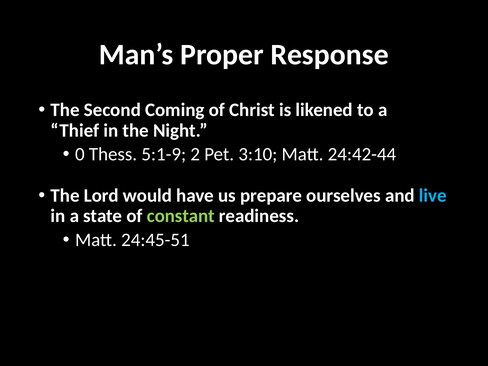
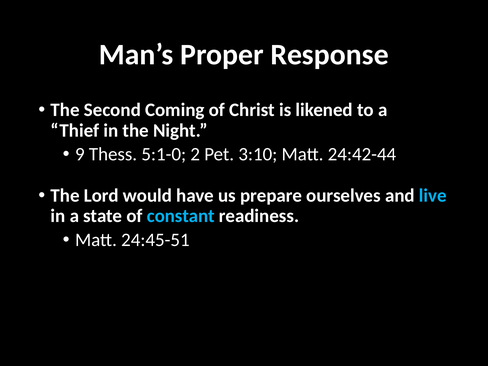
0: 0 -> 9
5:1-9: 5:1-9 -> 5:1-0
constant colour: light green -> light blue
